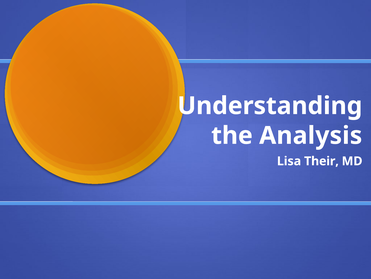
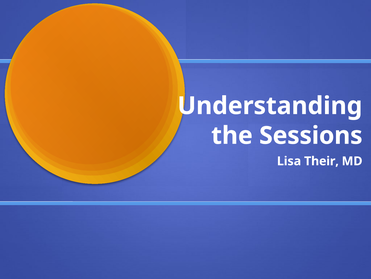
Analysis: Analysis -> Sessions
